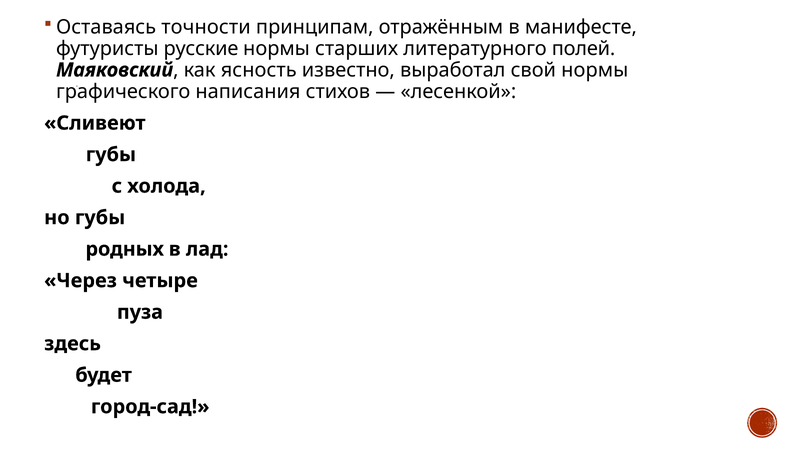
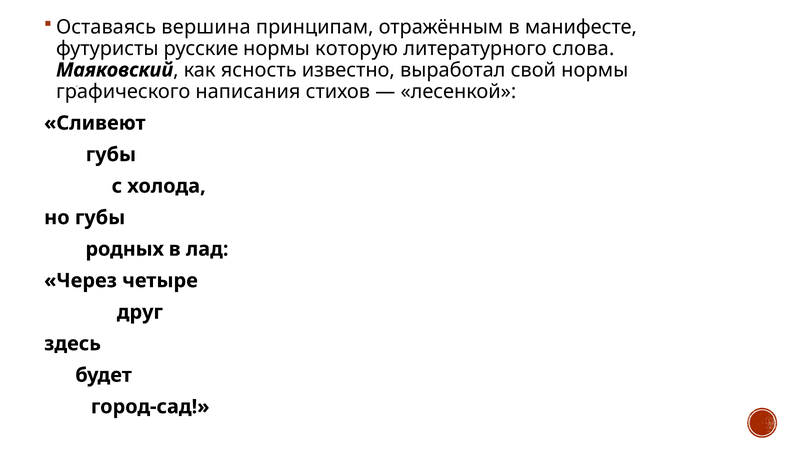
точности: точности -> вершина
старших: старших -> которую
полей: полей -> слова
пуза: пуза -> друг
